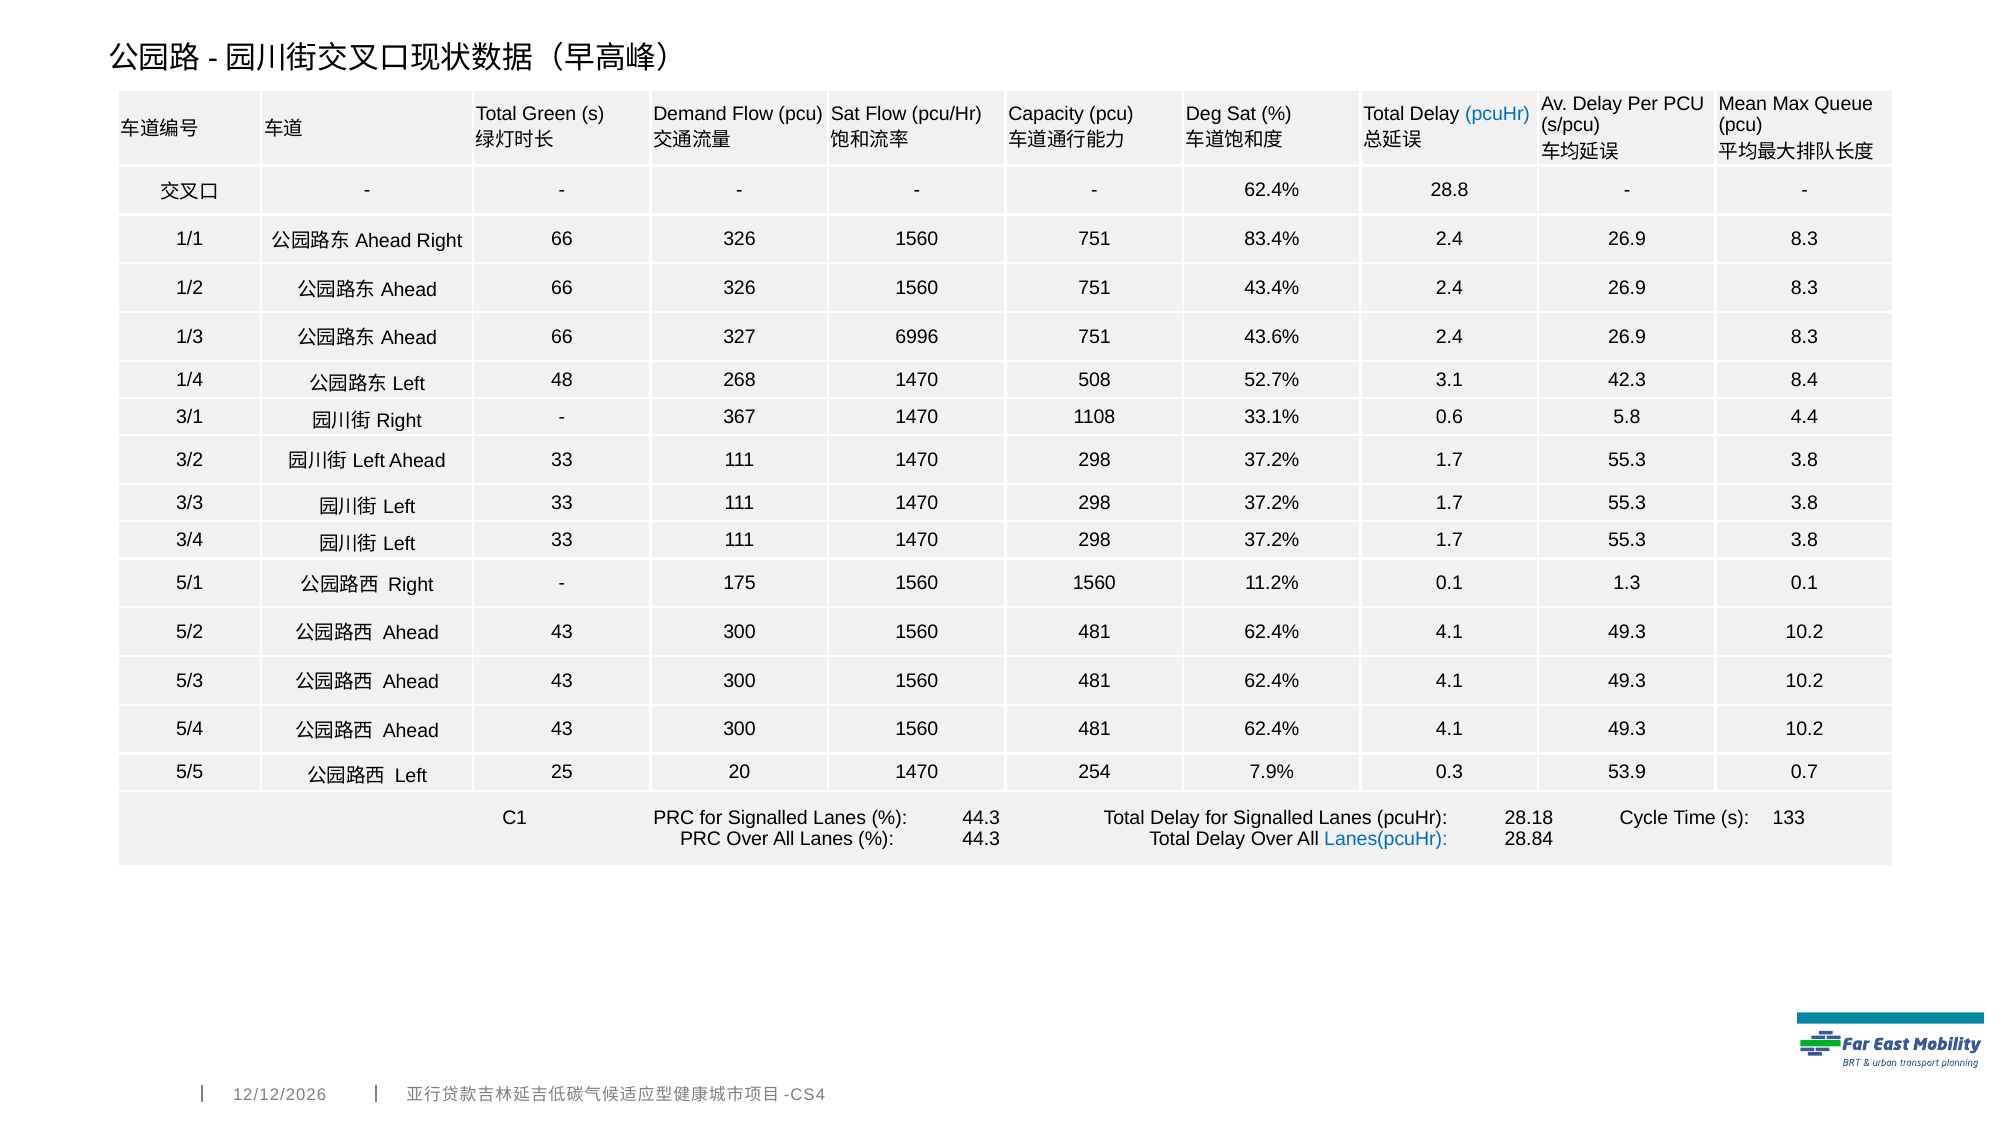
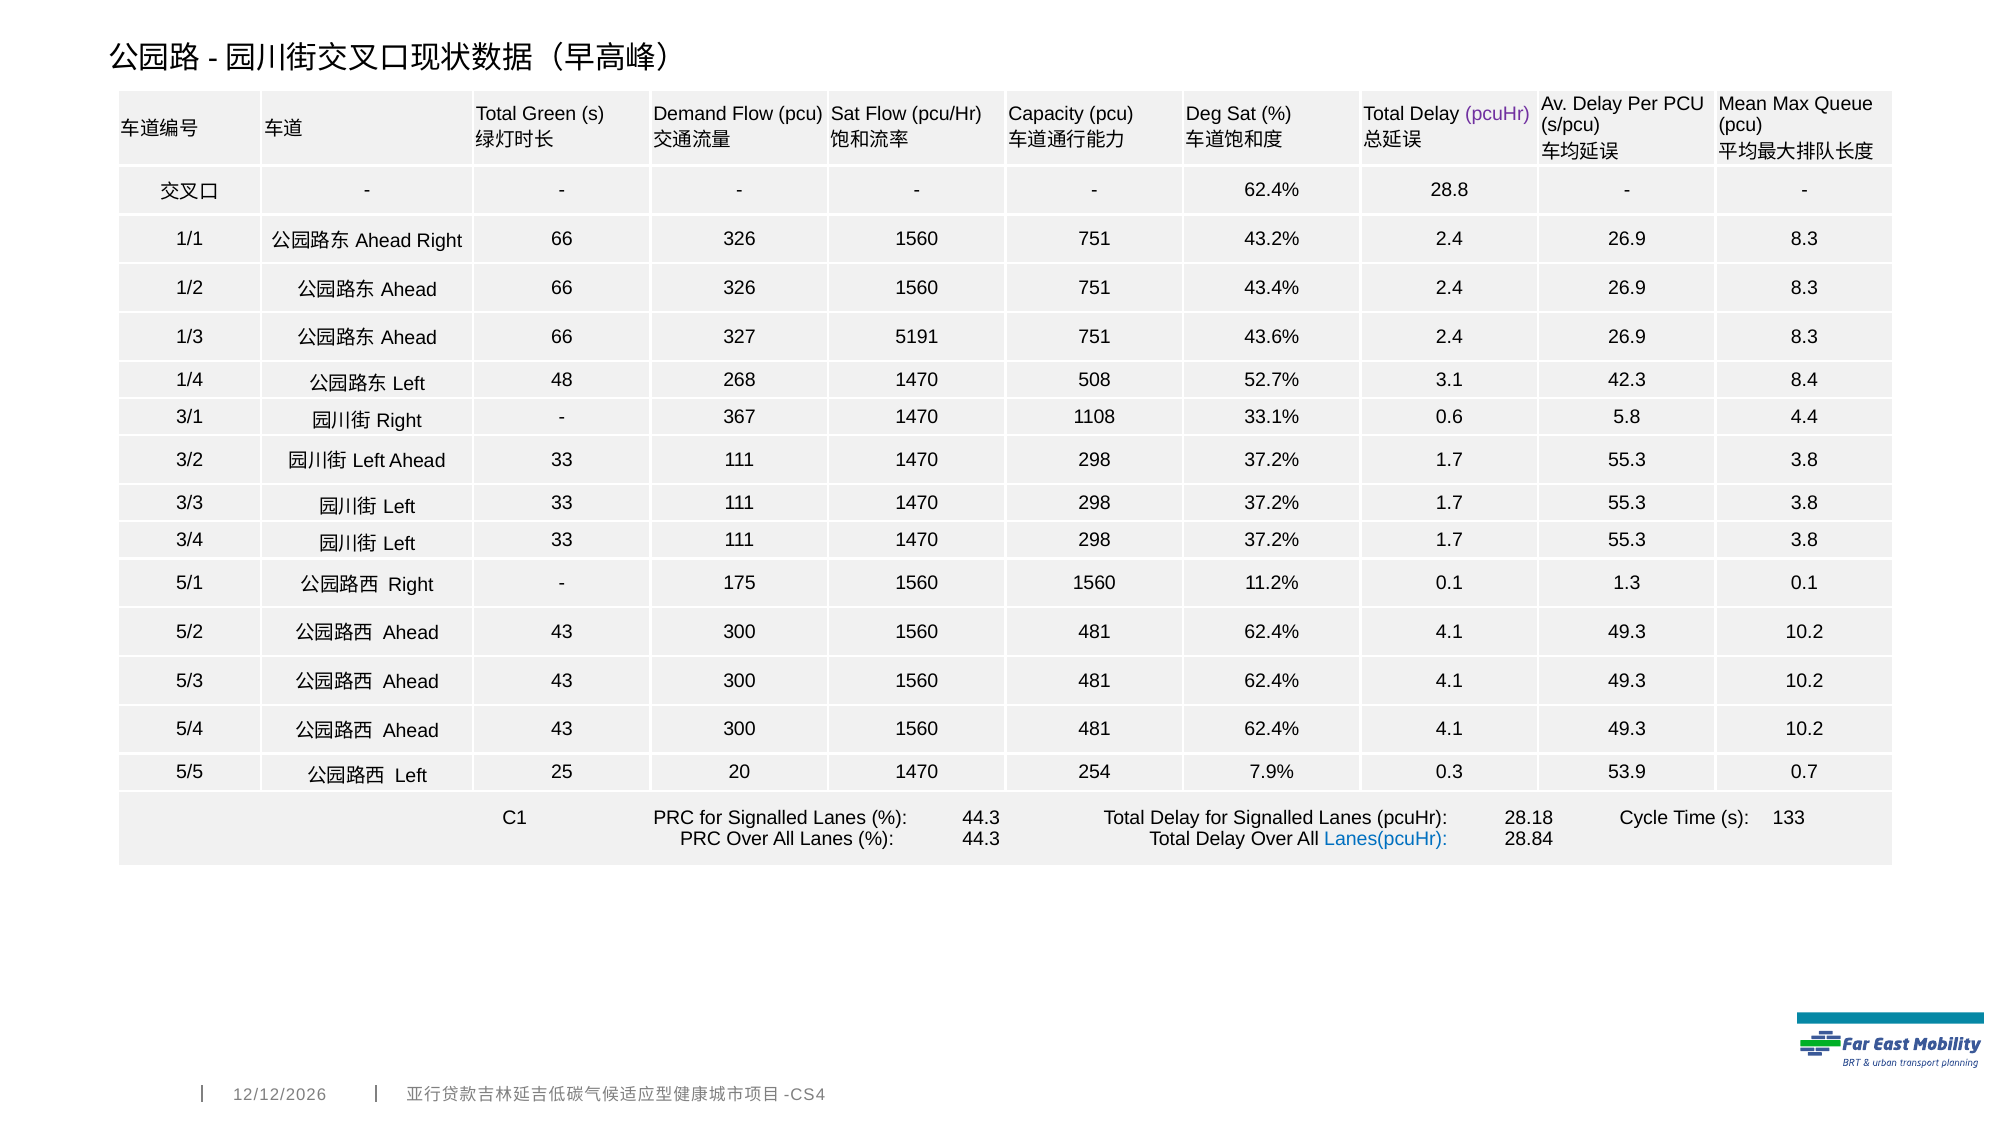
pcuHr at (1498, 114) colour: blue -> purple
83.4%: 83.4% -> 43.2%
6996: 6996 -> 5191
